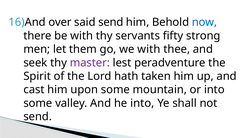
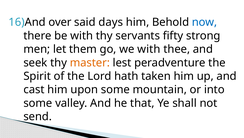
said send: send -> days
master colour: purple -> orange
he into: into -> that
